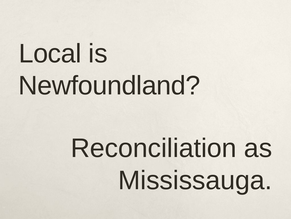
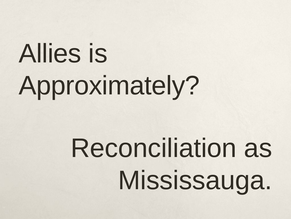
Local: Local -> Allies
Newfoundland: Newfoundland -> Approximately
